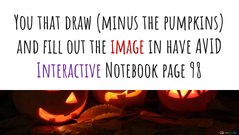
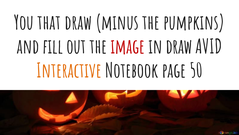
in have: have -> draw
Interactive colour: purple -> orange
98: 98 -> 50
